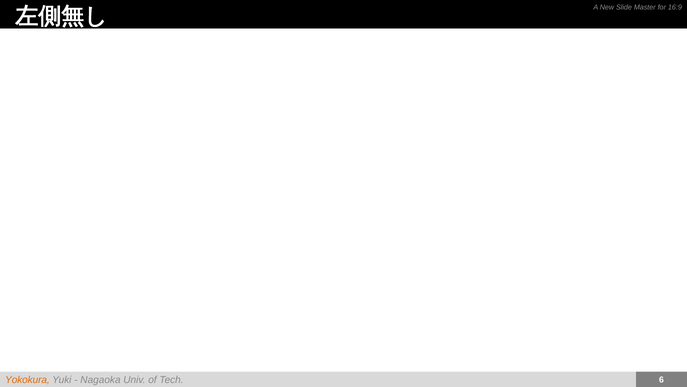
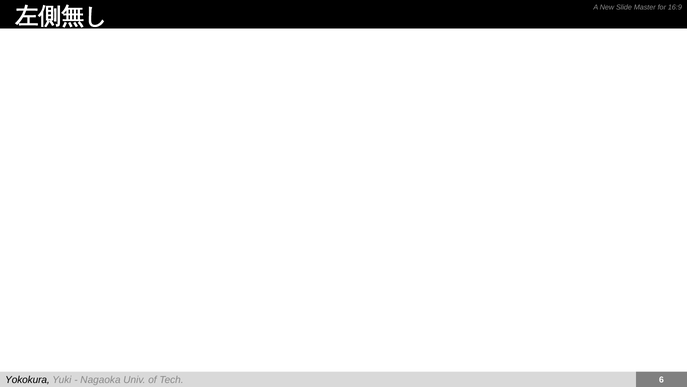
Yokokura colour: orange -> black
